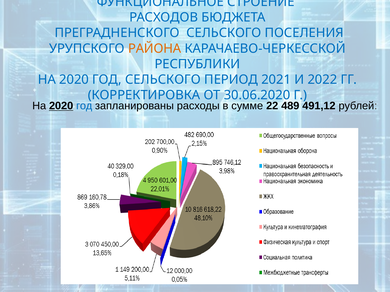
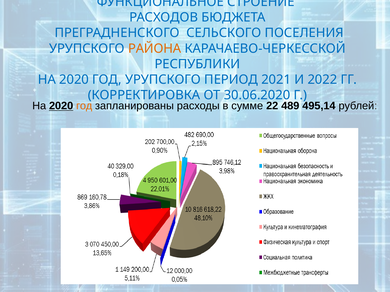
ГОД СЕЛЬСКОГО: СЕЛЬСКОГО -> УРУПСКОГО
год at (84, 106) colour: blue -> orange
491,12: 491,12 -> 495,14
